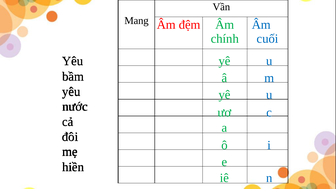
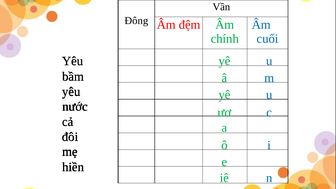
Mang: Mang -> Đông
